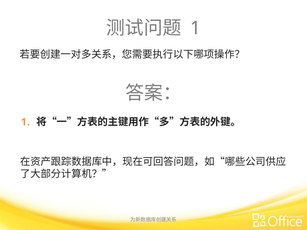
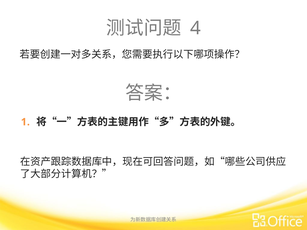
1 at (195, 28): 1 -> 4
